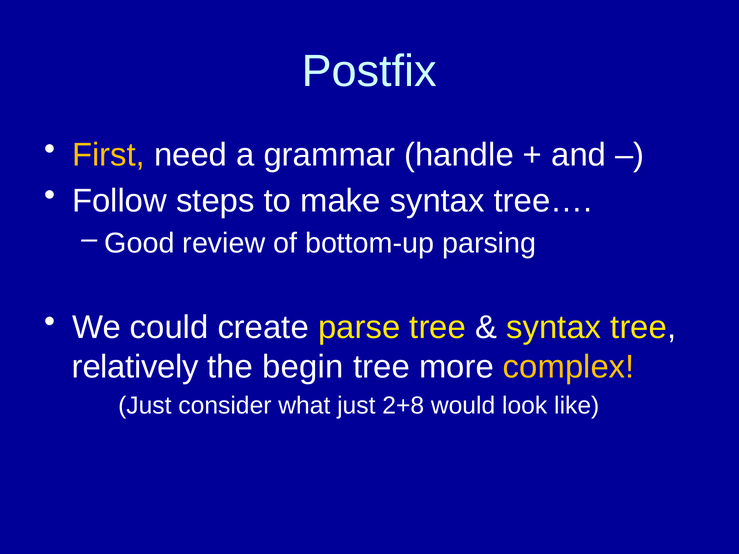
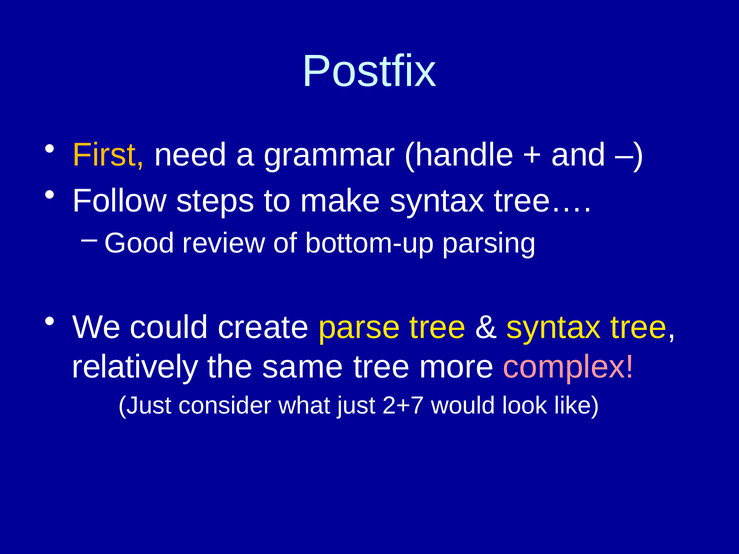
begin: begin -> same
complex colour: yellow -> pink
2+8: 2+8 -> 2+7
